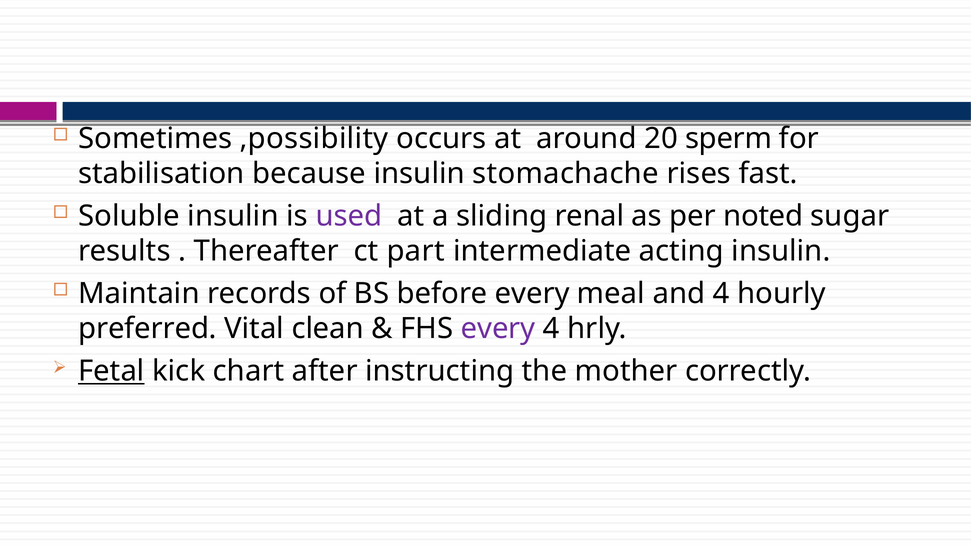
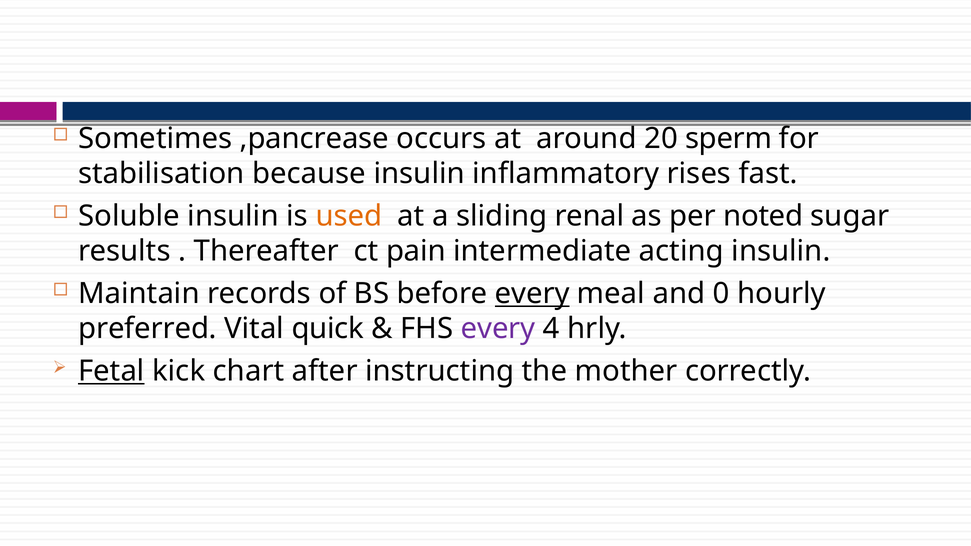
,possibility: ,possibility -> ,pancrease
stomachache: stomachache -> inflammatory
used colour: purple -> orange
part: part -> pain
every at (532, 294) underline: none -> present
and 4: 4 -> 0
clean: clean -> quick
